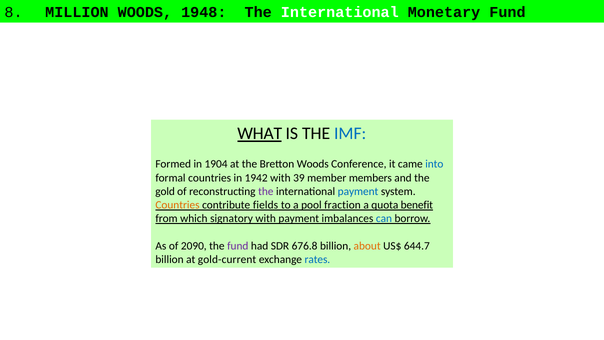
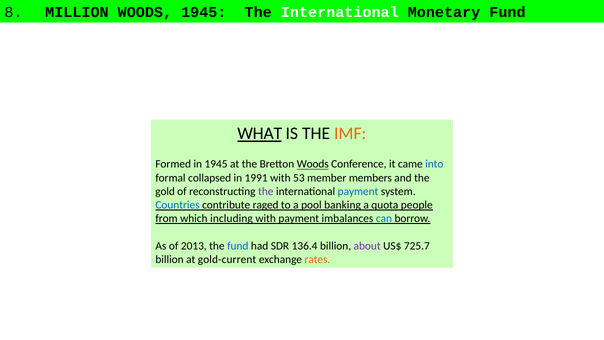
WOODS 1948: 1948 -> 1945
IMF colour: blue -> orange
in 1904: 1904 -> 1945
Woods at (313, 164) underline: none -> present
formal countries: countries -> collapsed
1942: 1942 -> 1991
39: 39 -> 53
Countries at (178, 205) colour: orange -> blue
fields: fields -> raged
fraction: fraction -> banking
benefit: benefit -> people
signatory: signatory -> including
2090: 2090 -> 2013
fund at (238, 246) colour: purple -> blue
676.8: 676.8 -> 136.4
about colour: orange -> purple
644.7: 644.7 -> 725.7
rates colour: blue -> orange
